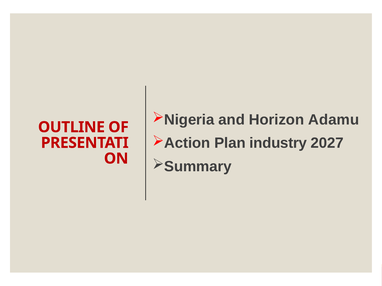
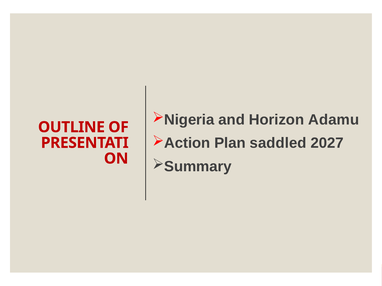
industry: industry -> saddled
